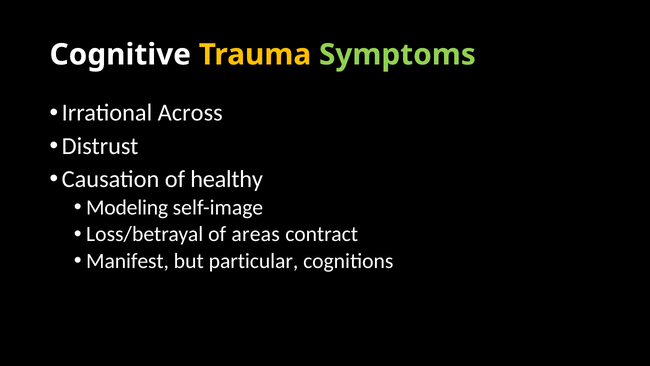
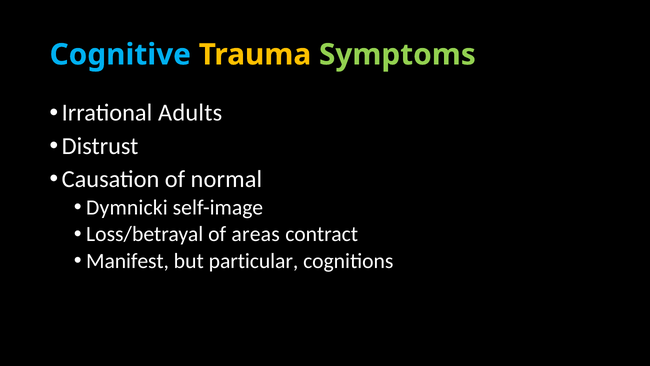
Cognitive colour: white -> light blue
Across: Across -> Adults
healthy: healthy -> normal
Modeling: Modeling -> Dymnicki
